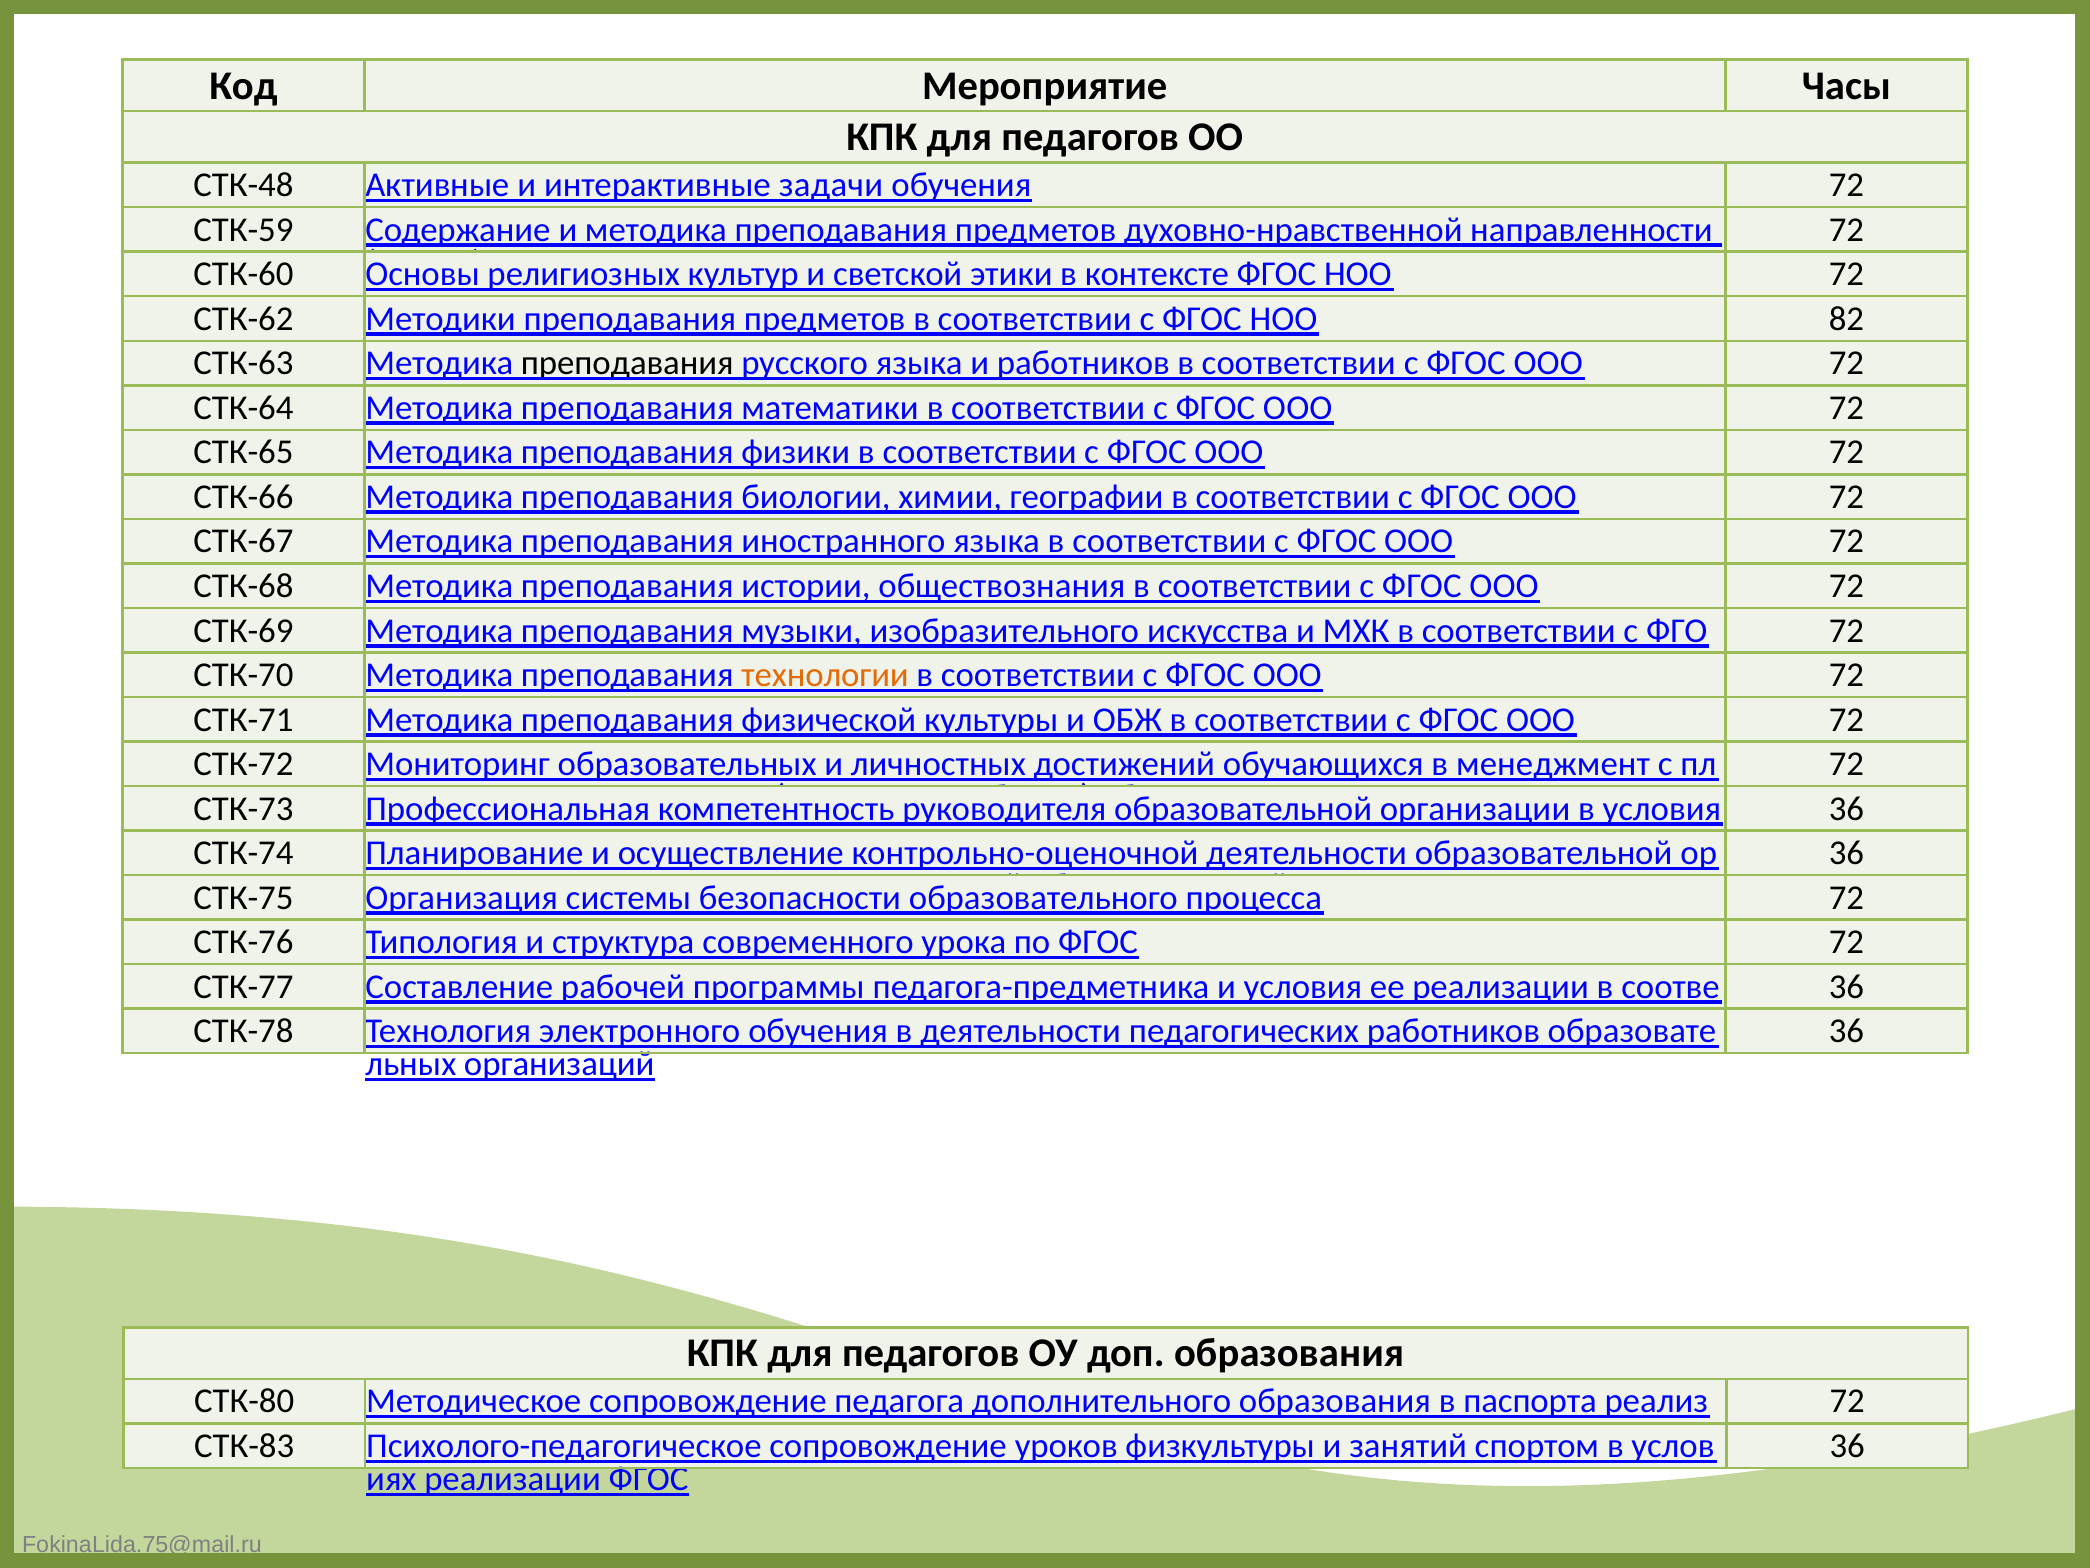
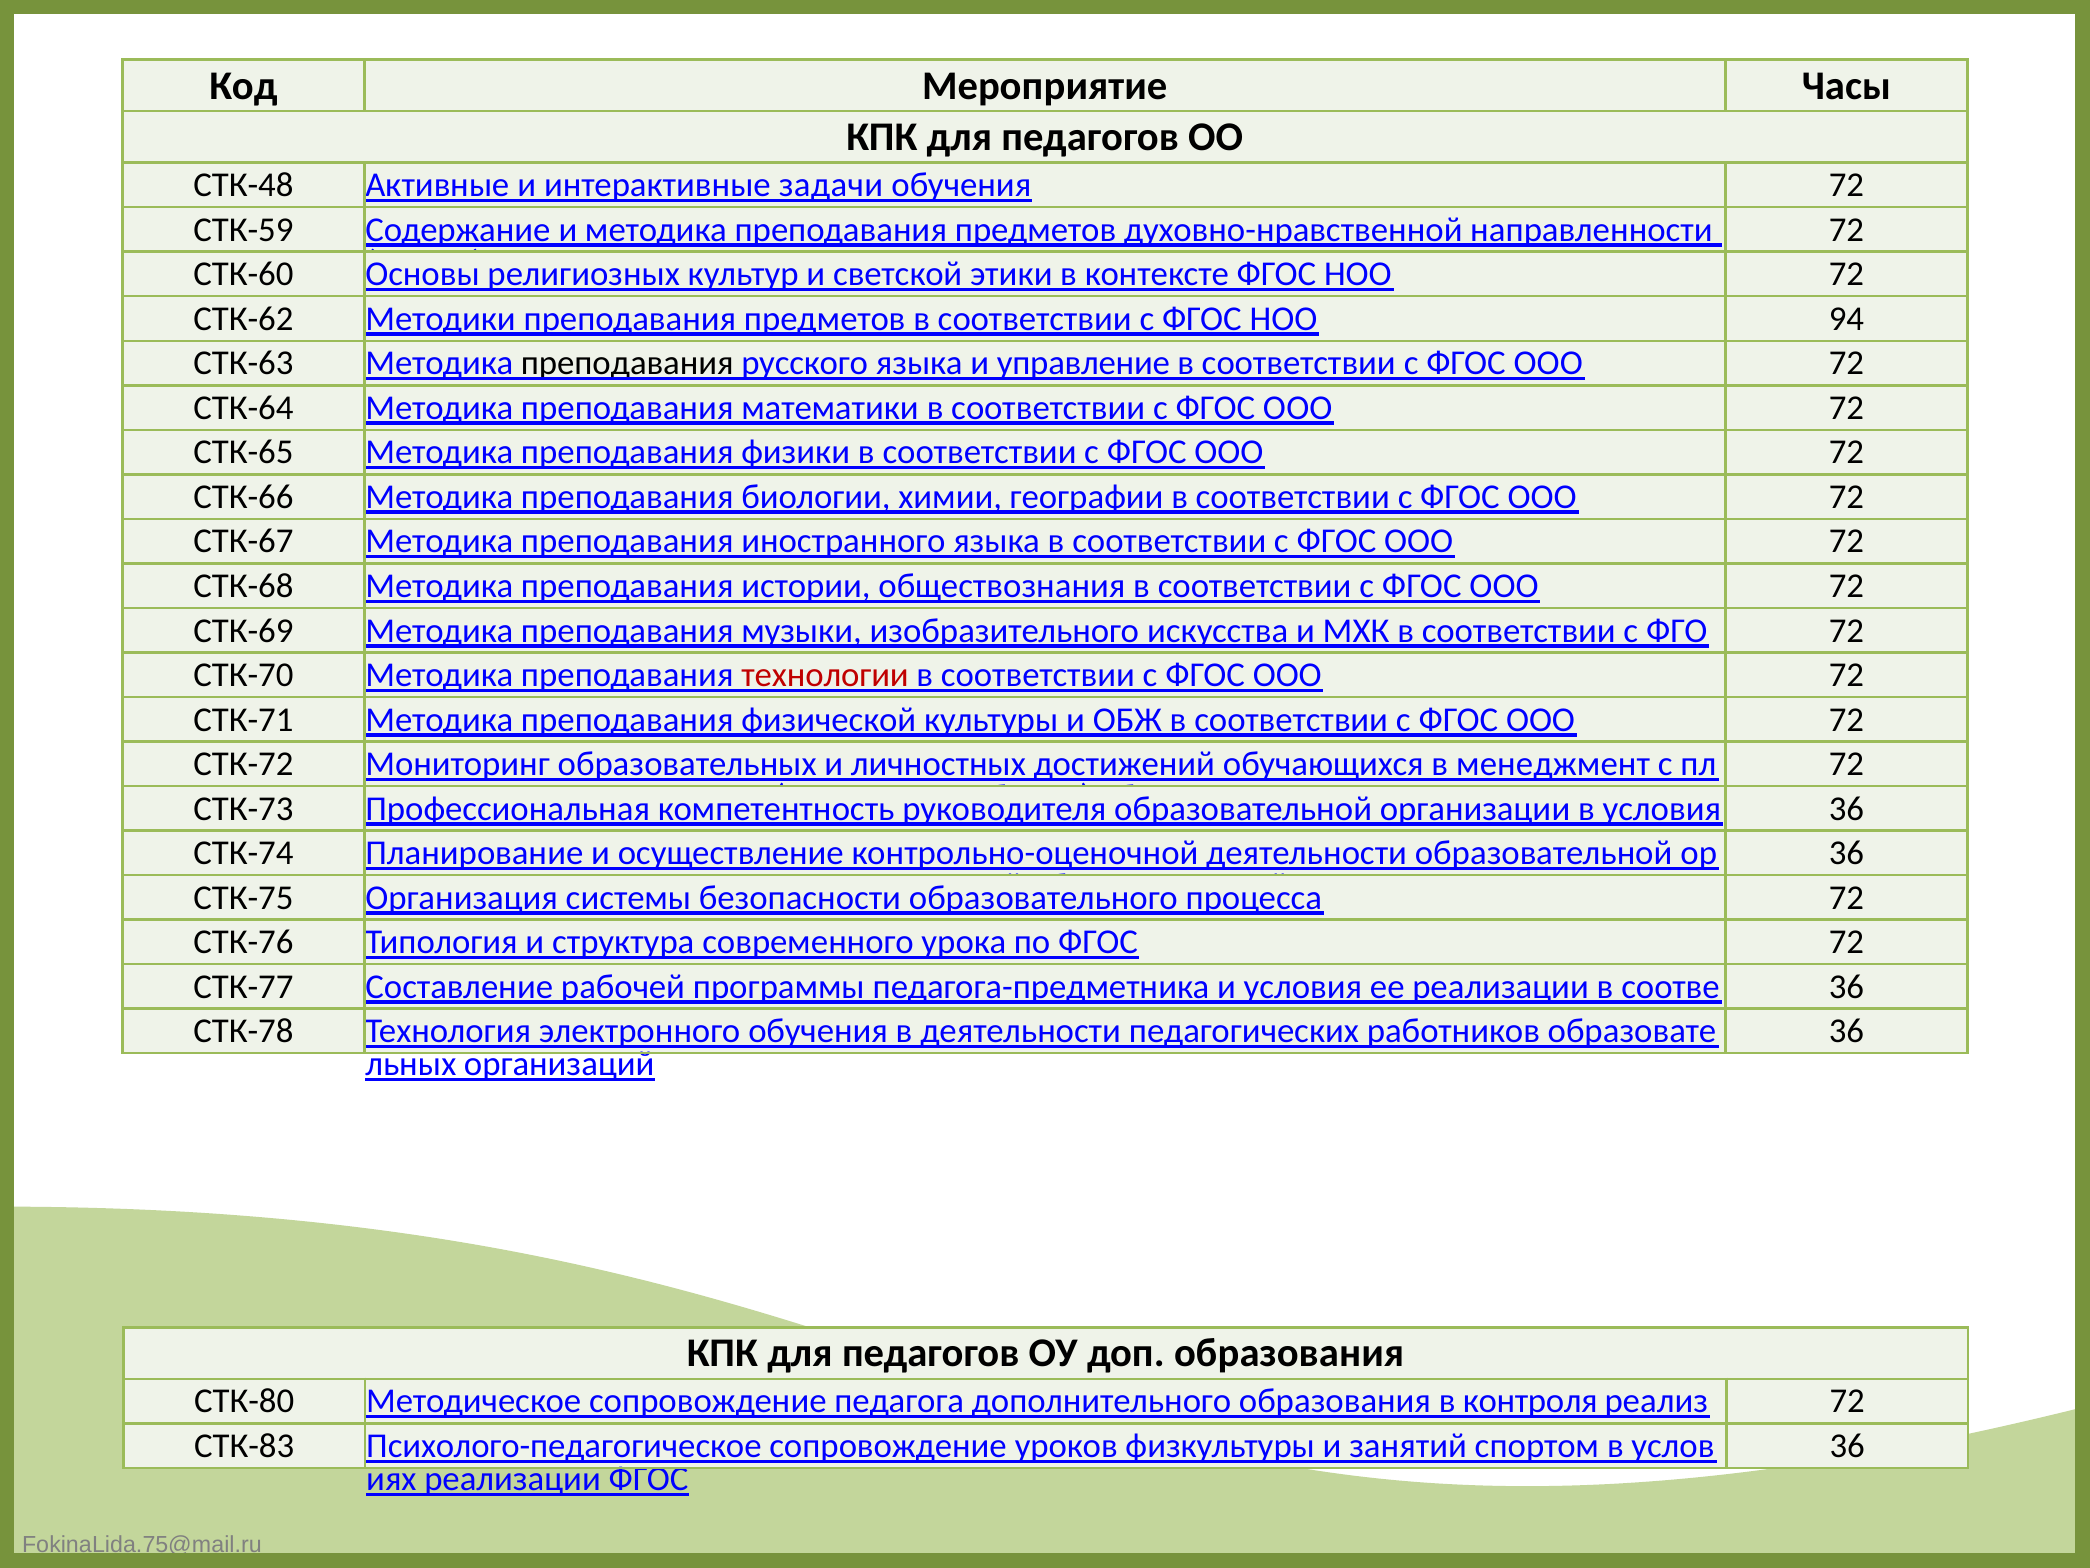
82: 82 -> 94
и работников: работников -> управление
технологии colour: orange -> red
паспорта: паспорта -> контроля
